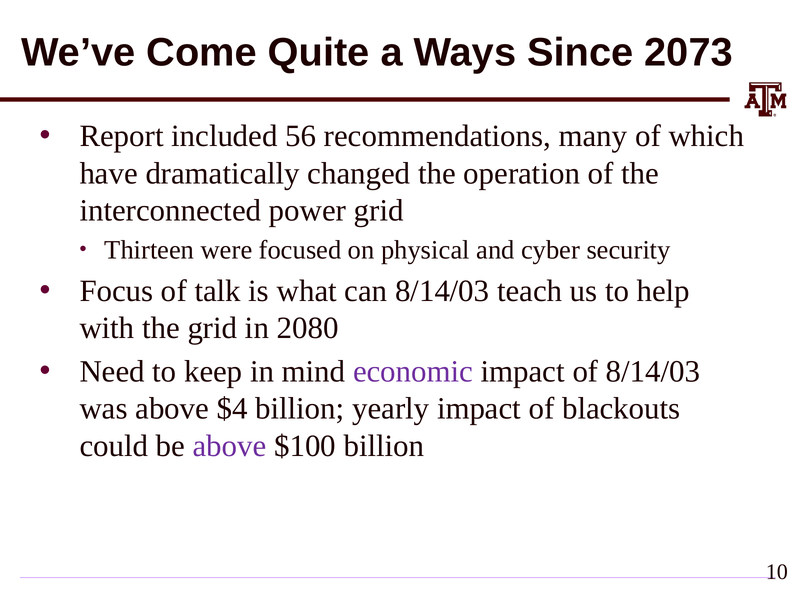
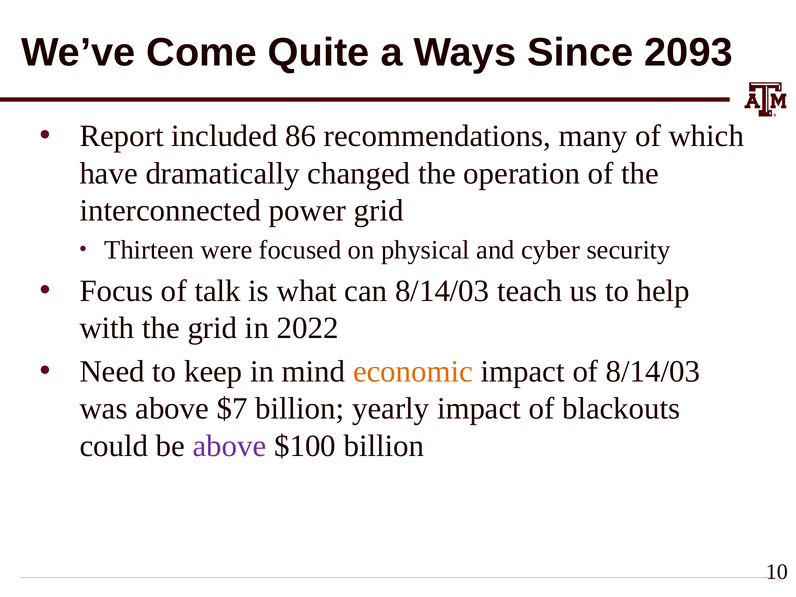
2073: 2073 -> 2093
56: 56 -> 86
2080: 2080 -> 2022
economic colour: purple -> orange
$4: $4 -> $7
